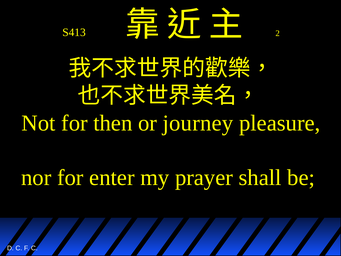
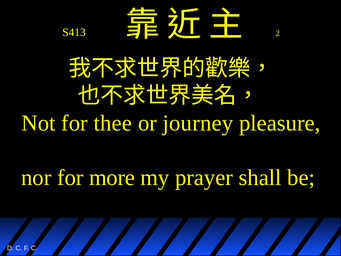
then: then -> thee
enter: enter -> more
